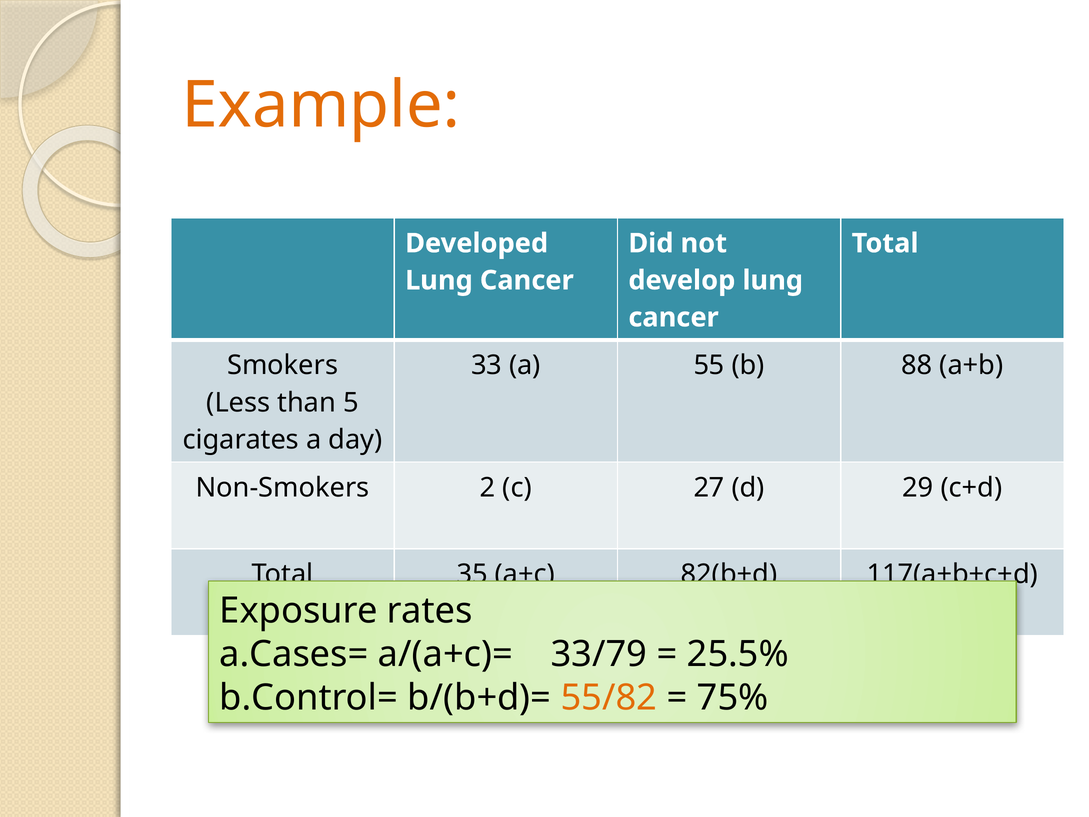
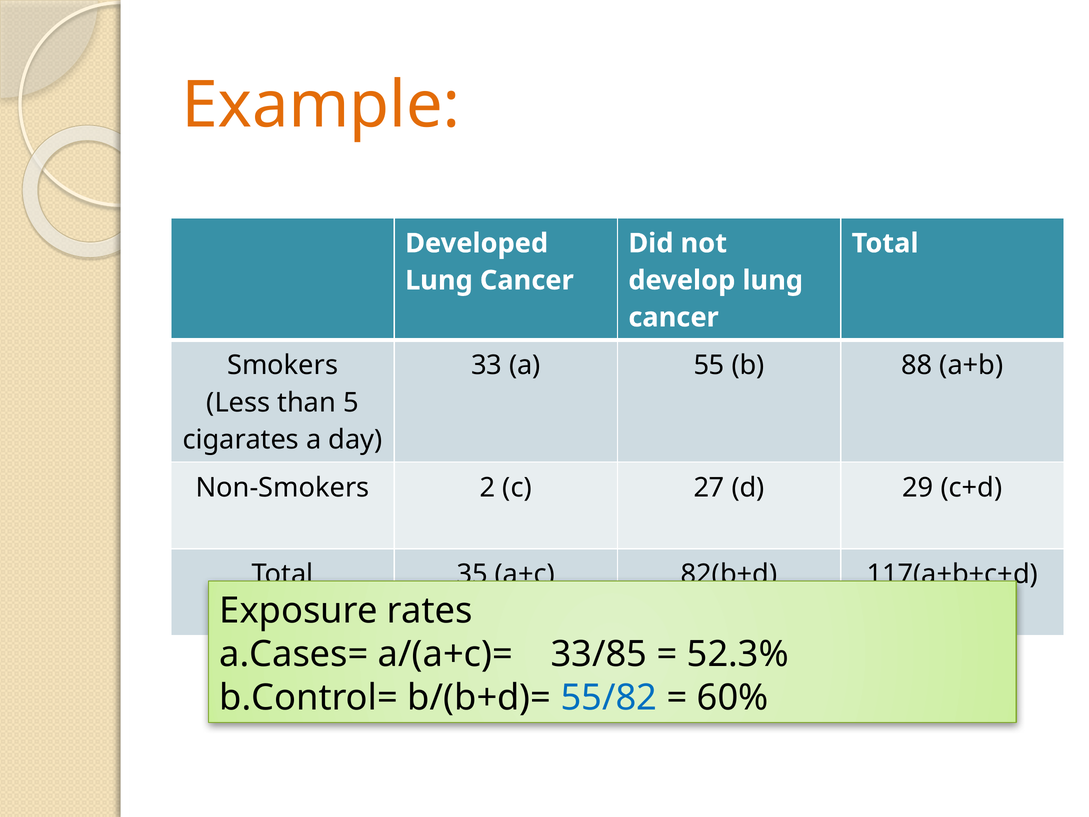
33/79: 33/79 -> 33/85
25.5%: 25.5% -> 52.3%
55/82 colour: orange -> blue
75%: 75% -> 60%
